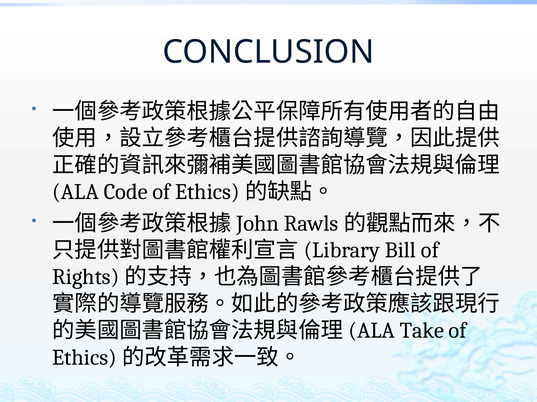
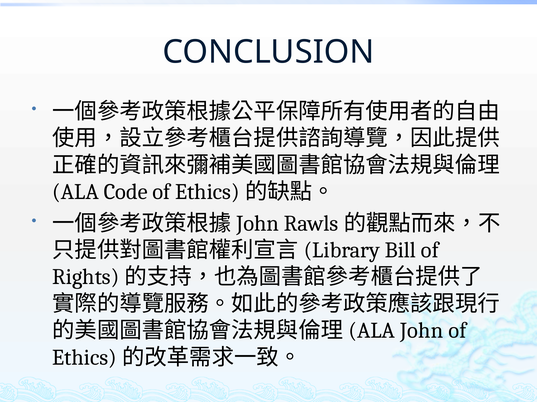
Take: Take -> John
